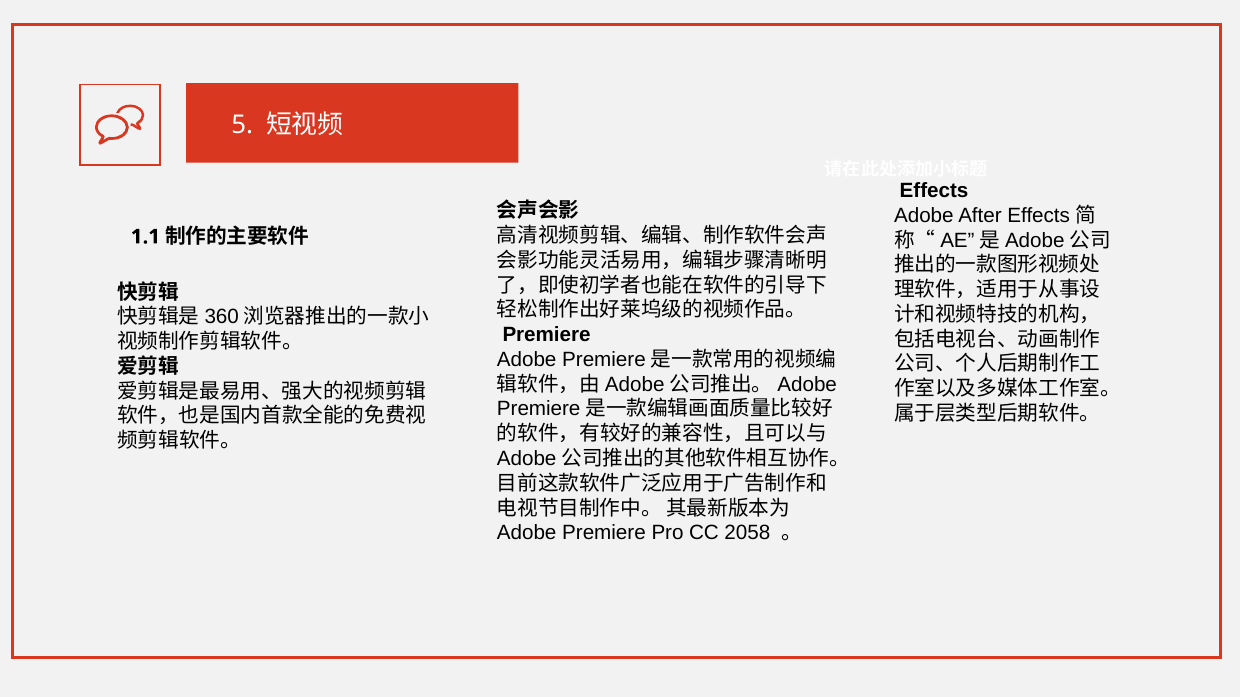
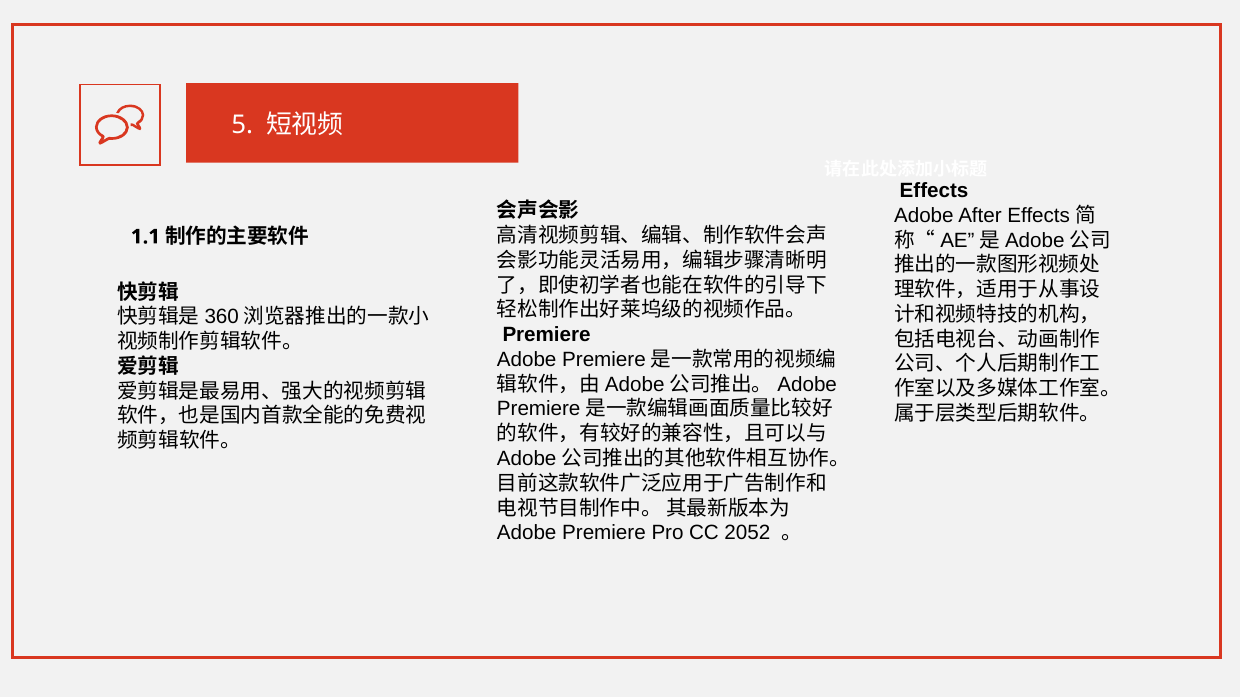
2058: 2058 -> 2052
